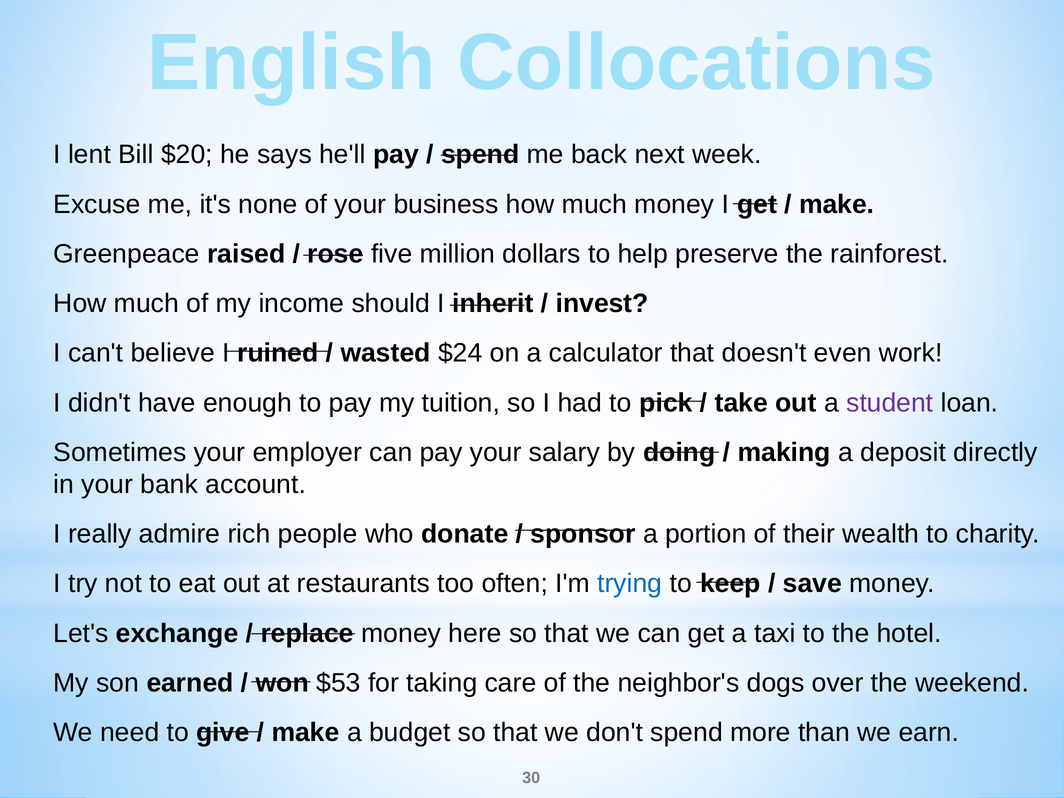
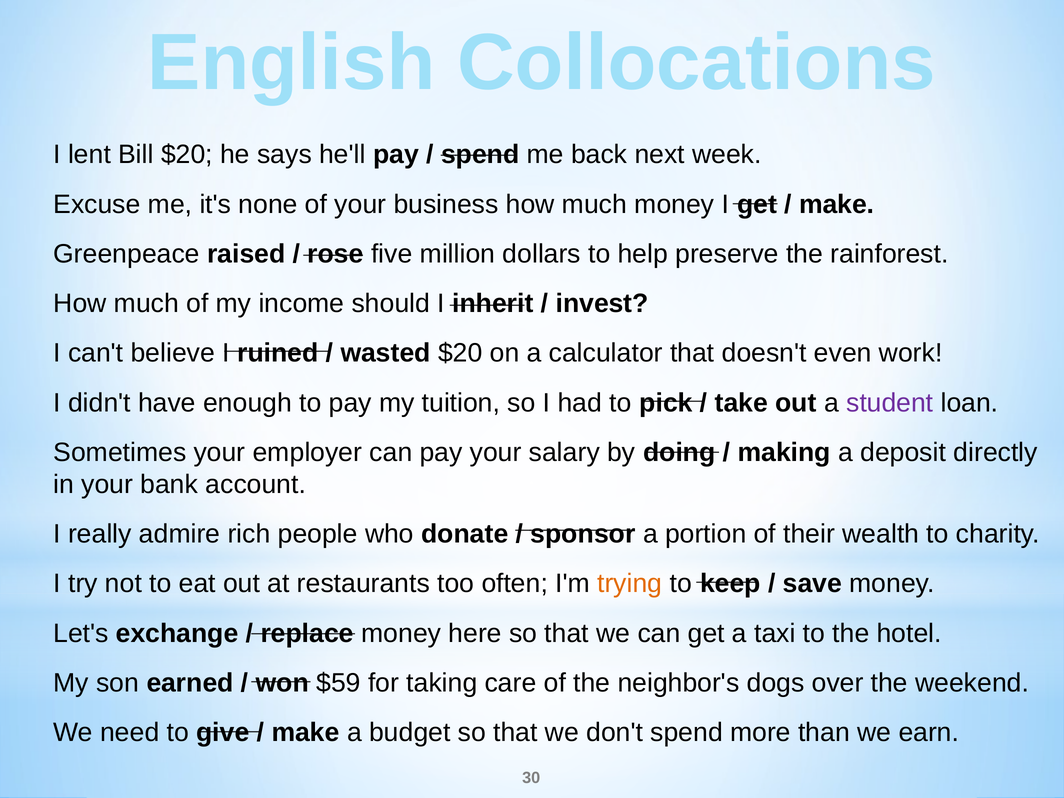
wasted $24: $24 -> $20
trying colour: blue -> orange
$53: $53 -> $59
